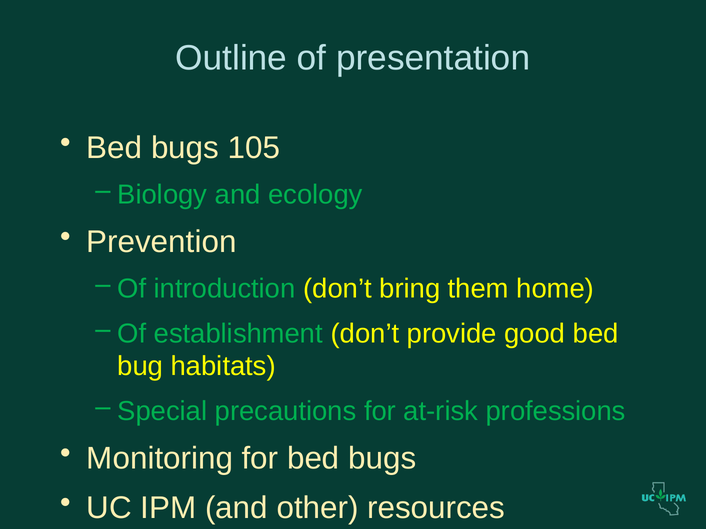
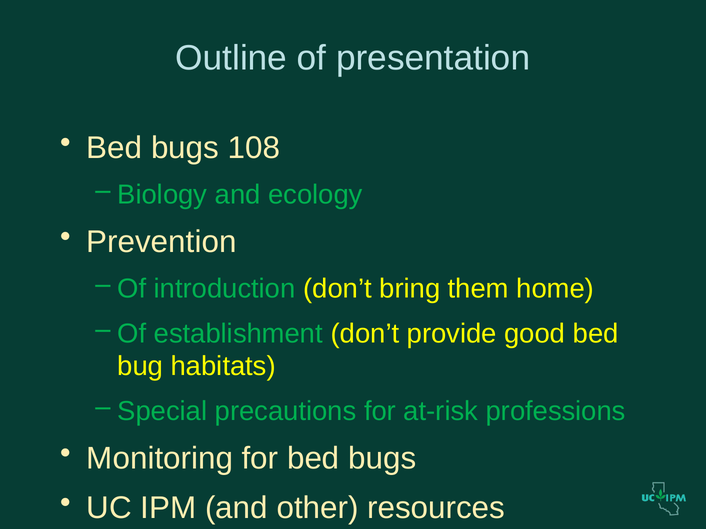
105: 105 -> 108
